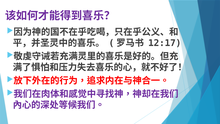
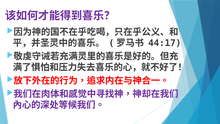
12:17: 12:17 -> 44:17
